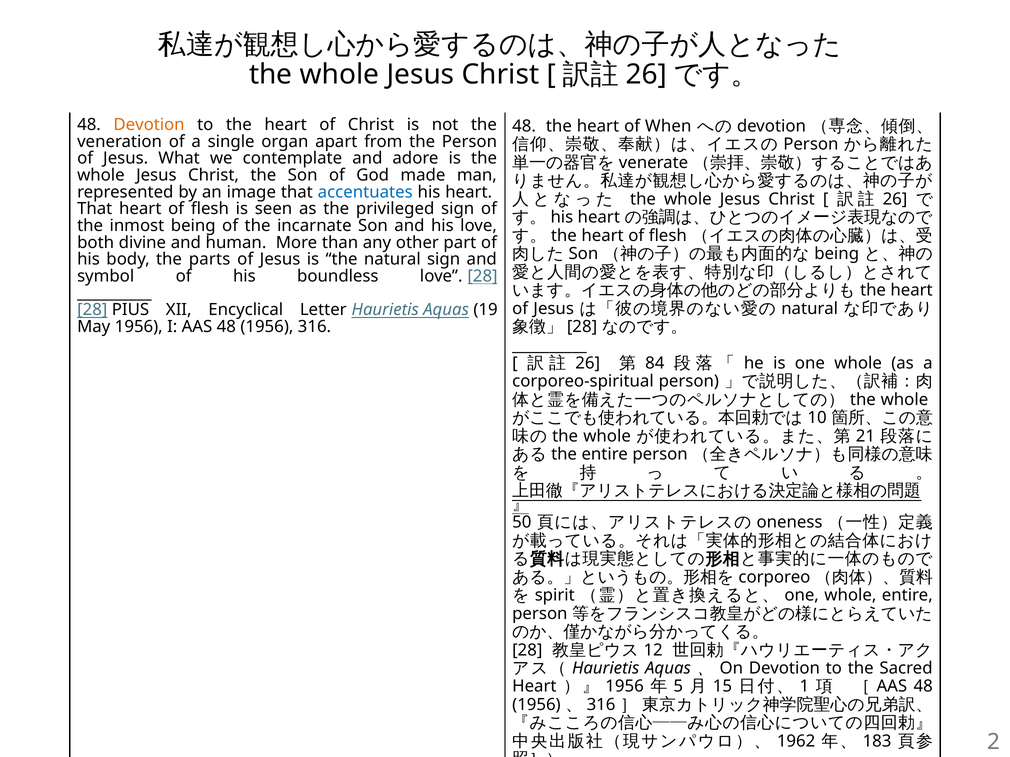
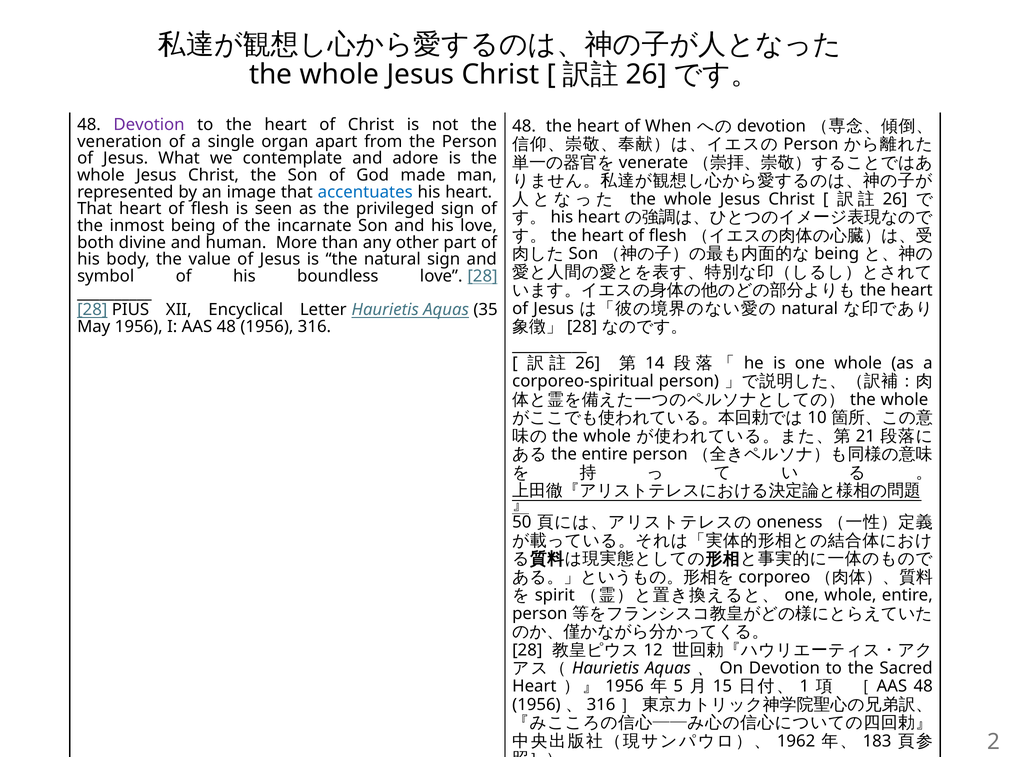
Devotion at (149, 125) colour: orange -> purple
parts: parts -> value
19: 19 -> 35
84: 84 -> 14
